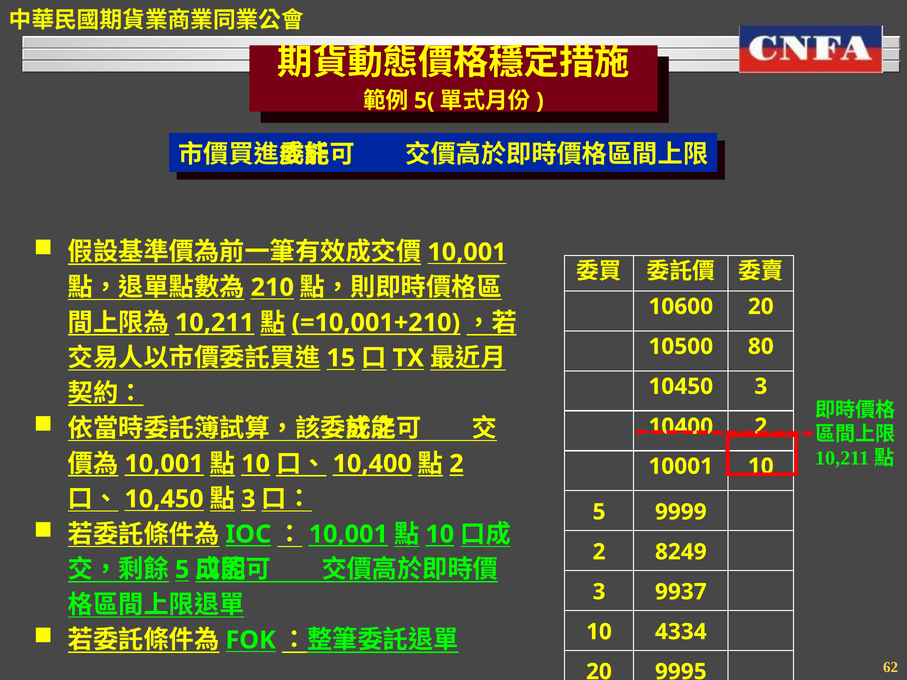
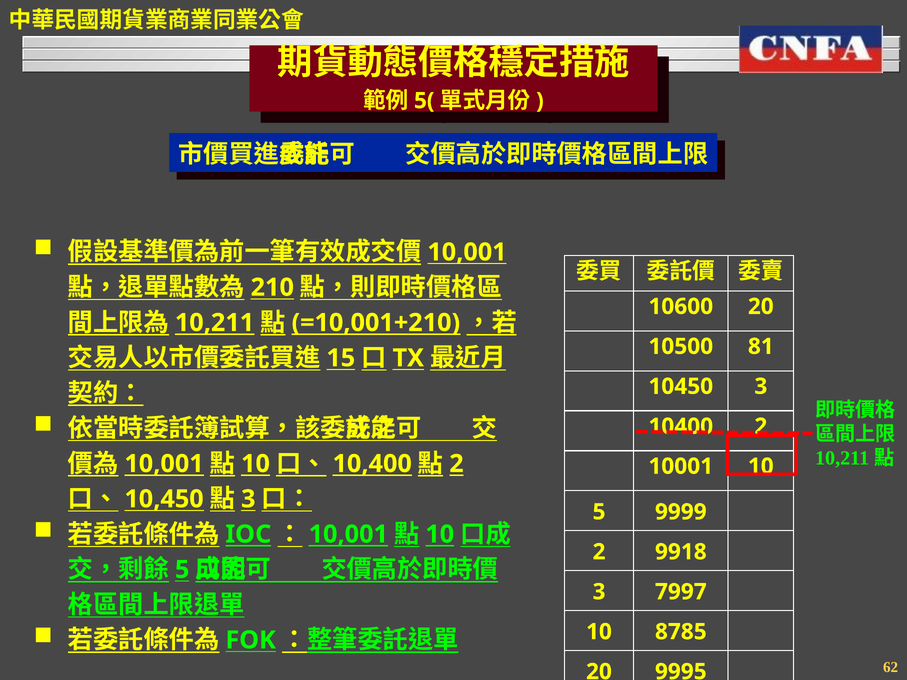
80: 80 -> 81
8249: 8249 -> 9918
9937: 9937 -> 7997
4334: 4334 -> 8785
